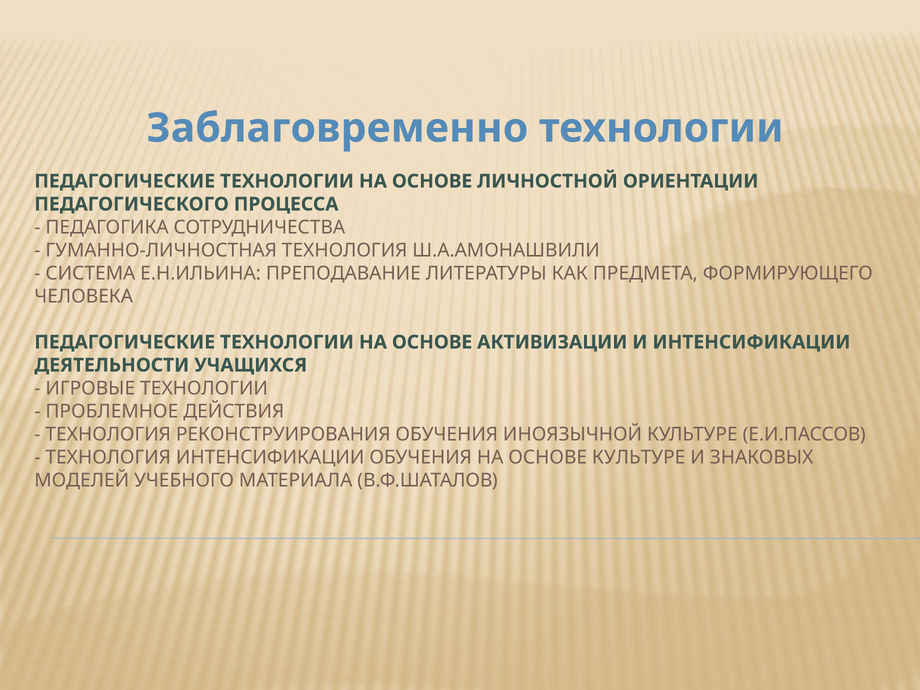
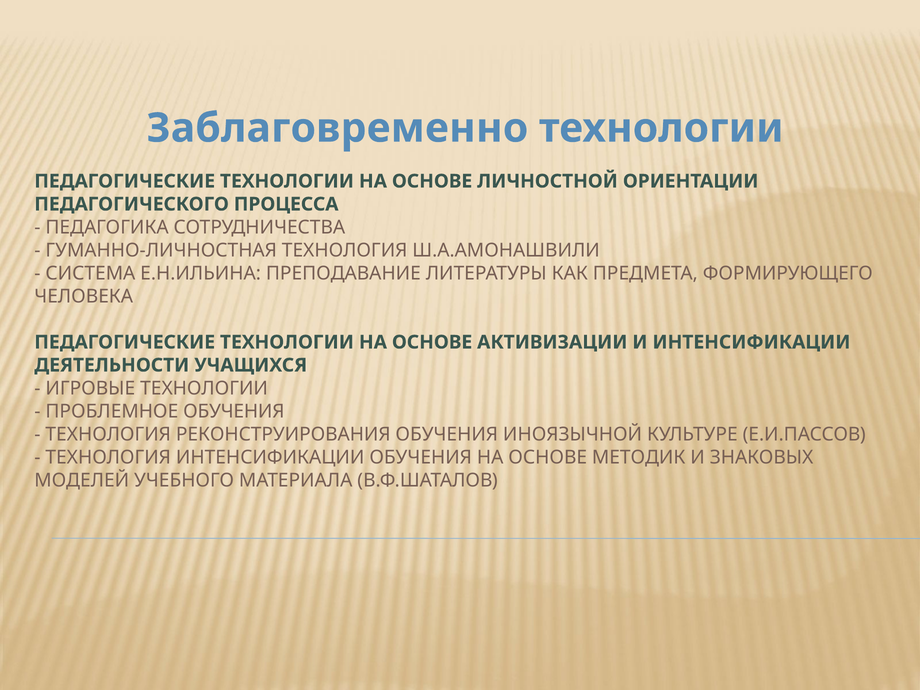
ПРОБЛЕМНОЕ ДЕЙСТВИЯ: ДЕЙСТВИЯ -> ОБУЧЕНИЯ
ОСНОВЕ КУЛЬТУРЕ: КУЛЬТУРЕ -> МЕТОДИК
